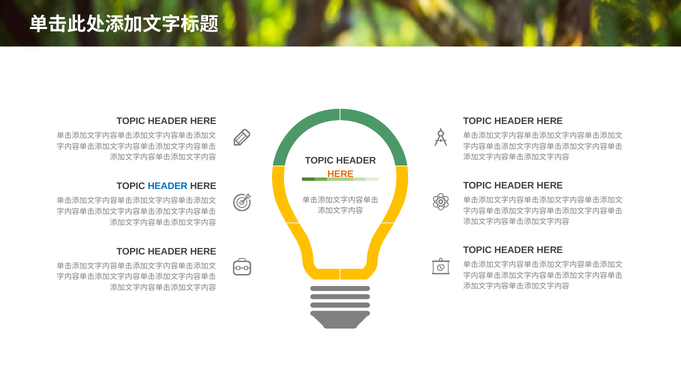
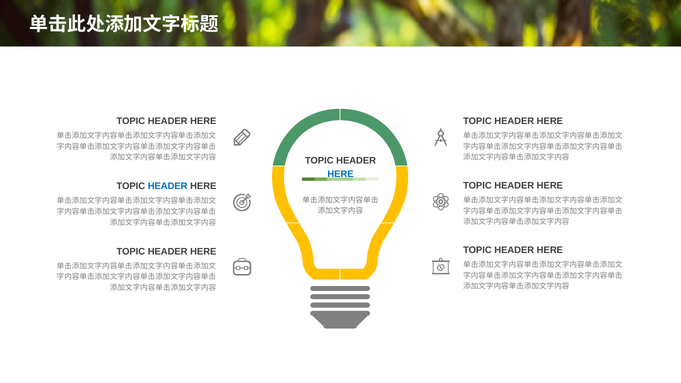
HERE at (341, 174) colour: orange -> blue
